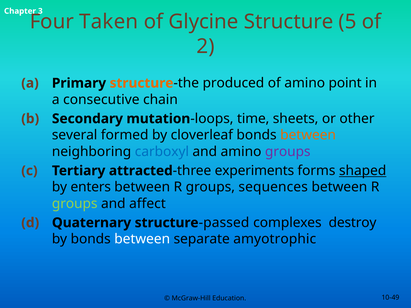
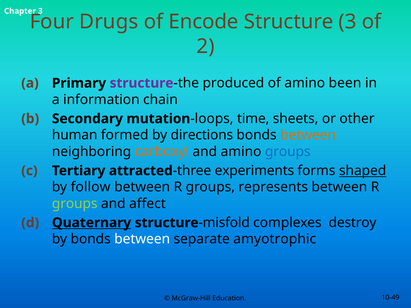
Taken: Taken -> Drugs
Glycine: Glycine -> Encode
Structure 5: 5 -> 3
structure at (142, 83) colour: orange -> purple
point: point -> been
consecutive: consecutive -> information
several: several -> human
cloverleaf: cloverleaf -> directions
carboxyl colour: blue -> orange
groups at (288, 152) colour: purple -> blue
enters: enters -> follow
sequences: sequences -> represents
Quaternary underline: none -> present
passed: passed -> misfold
